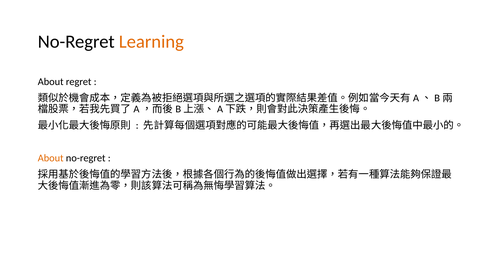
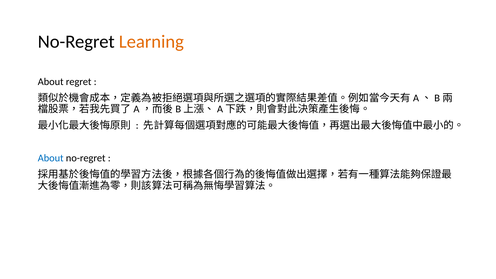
About at (51, 158) colour: orange -> blue
